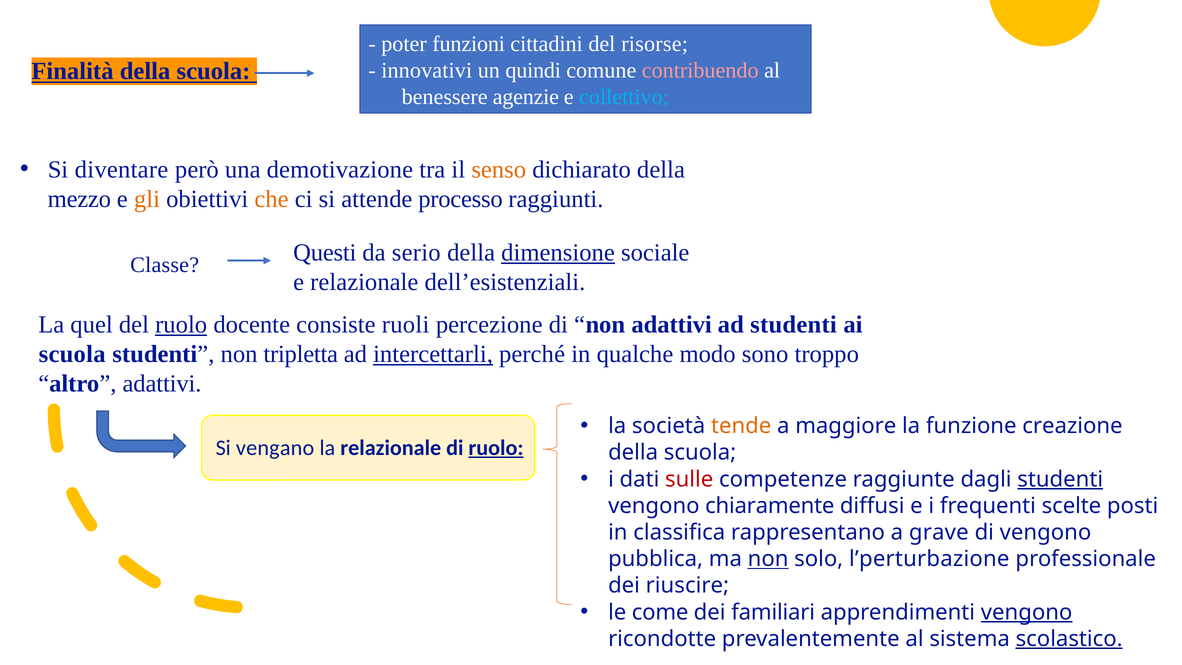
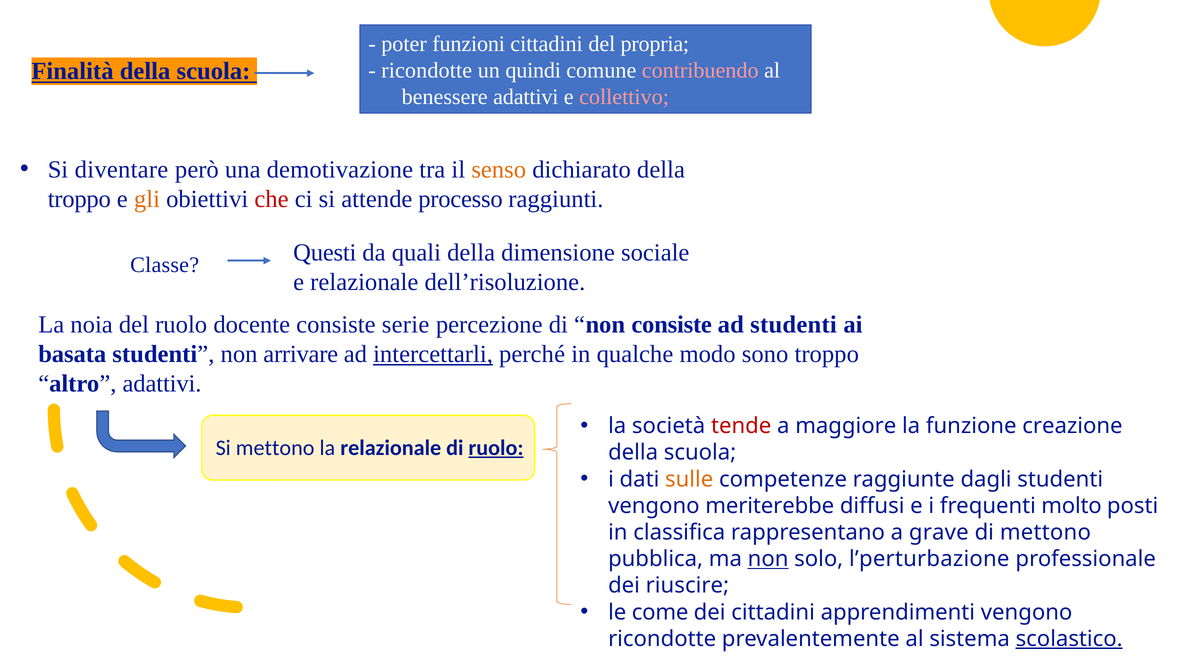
risorse: risorse -> propria
innovativi at (427, 70): innovativi -> ricondotte
benessere agenzie: agenzie -> adattivi
collettivo colour: light blue -> pink
mezzo at (79, 199): mezzo -> troppo
che colour: orange -> red
serio: serio -> quali
dimensione underline: present -> none
dell’esistenziali: dell’esistenziali -> dell’risoluzione
quel: quel -> noia
ruolo at (181, 324) underline: present -> none
ruoli: ruoli -> serie
non adattivi: adattivi -> consiste
scuola at (72, 354): scuola -> basata
tripletta: tripletta -> arrivare
tende colour: orange -> red
Si vengano: vengano -> mettono
sulle colour: red -> orange
studenti at (1060, 479) underline: present -> none
chiaramente: chiaramente -> meriterebbe
scelte: scelte -> molto
di vengono: vengono -> mettono
dei familiari: familiari -> cittadini
vengono at (1027, 612) underline: present -> none
